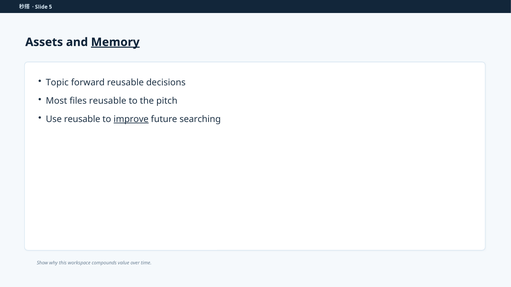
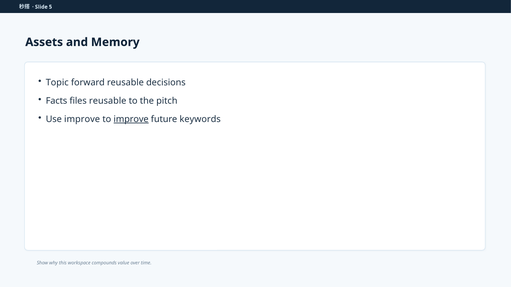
Memory underline: present -> none
Most: Most -> Facts
Use reusable: reusable -> improve
searching: searching -> keywords
